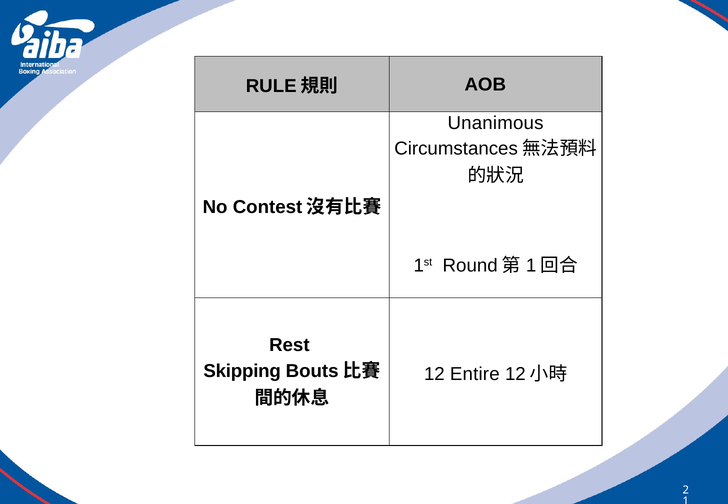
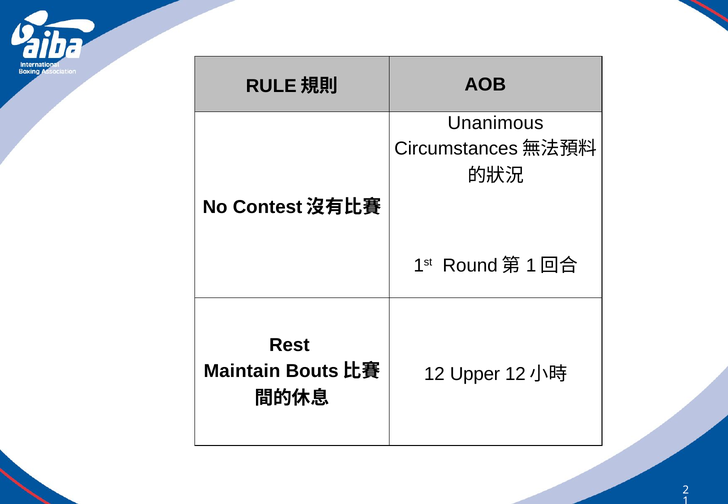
Skipping: Skipping -> Maintain
Entire: Entire -> Upper
